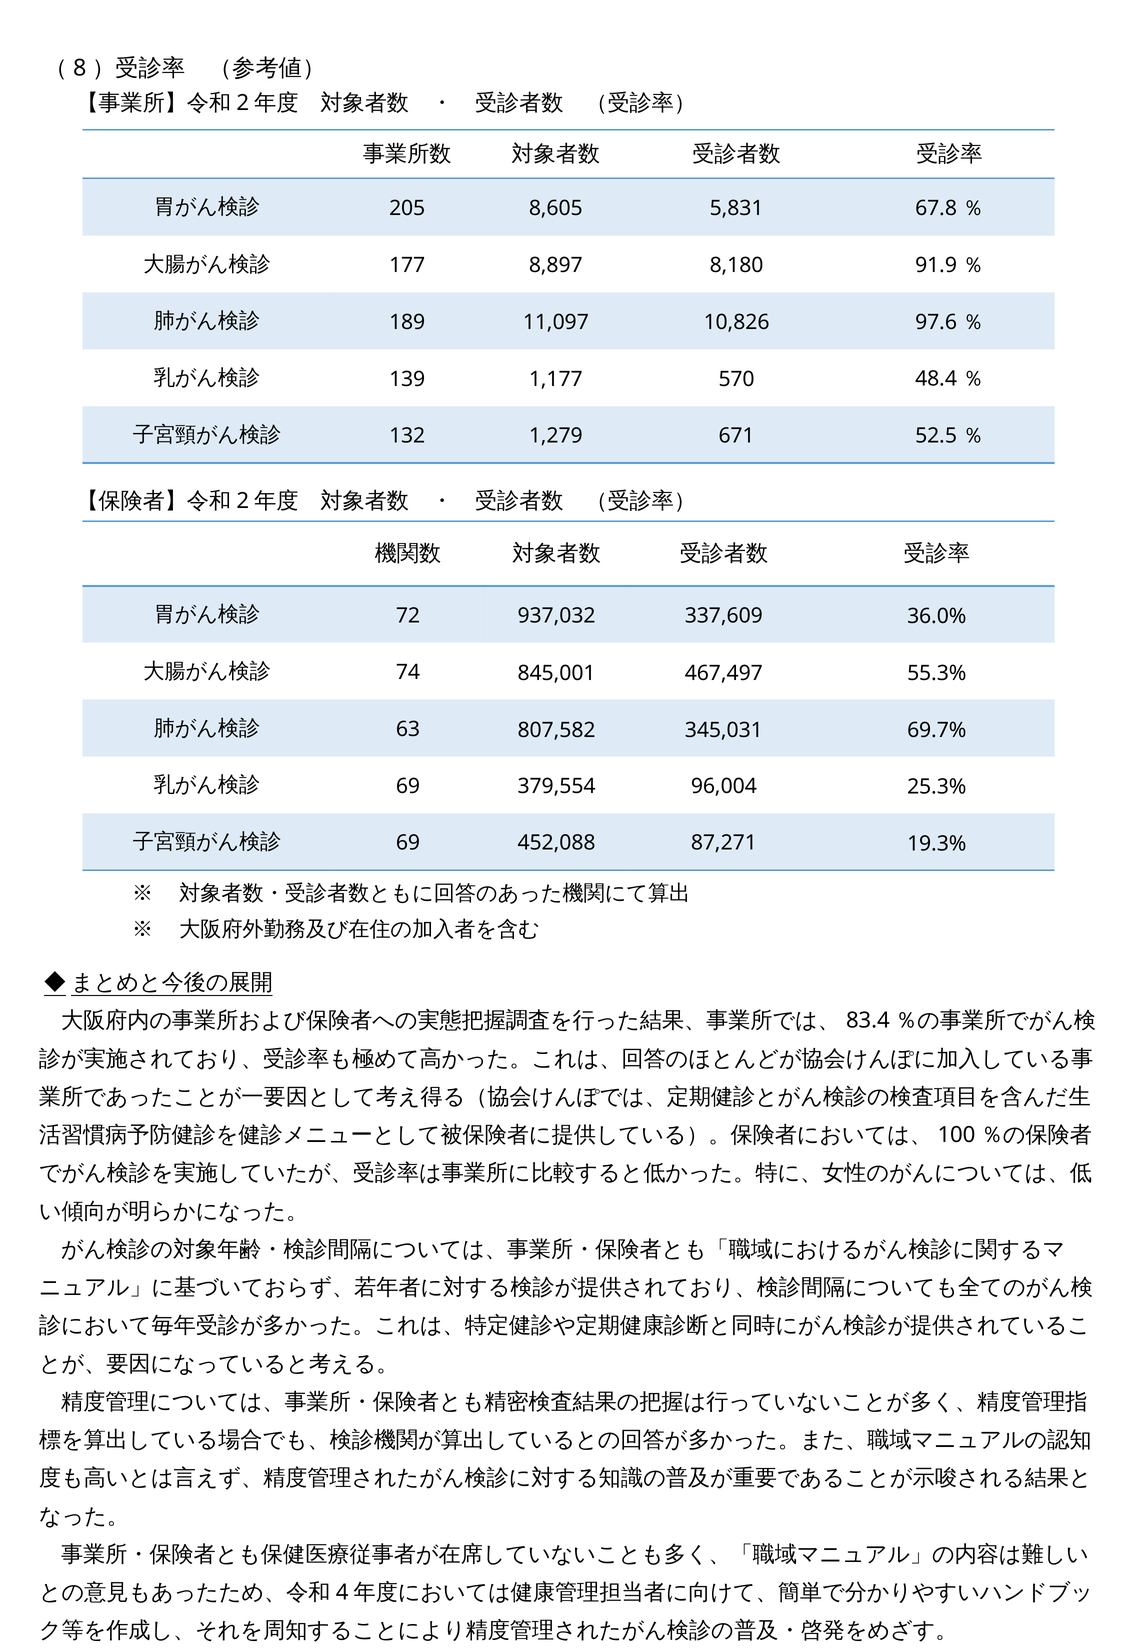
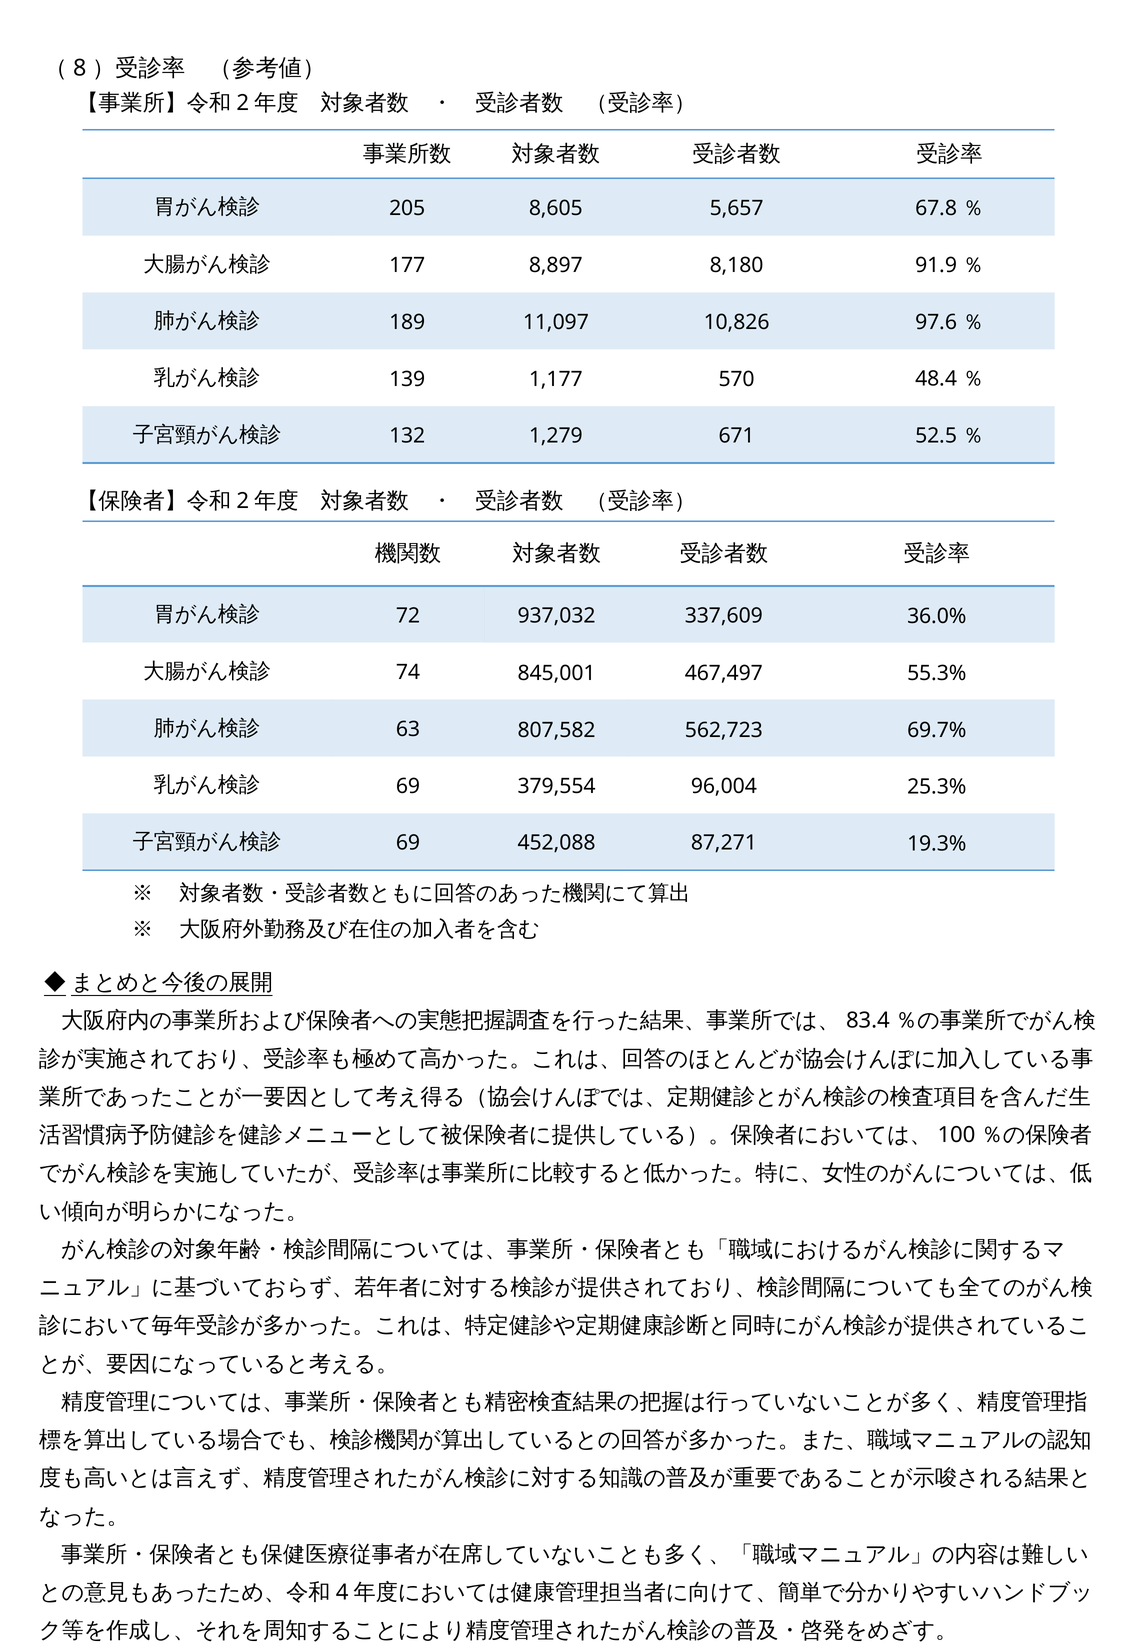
5,831: 5,831 -> 5,657
345,031: 345,031 -> 562,723
